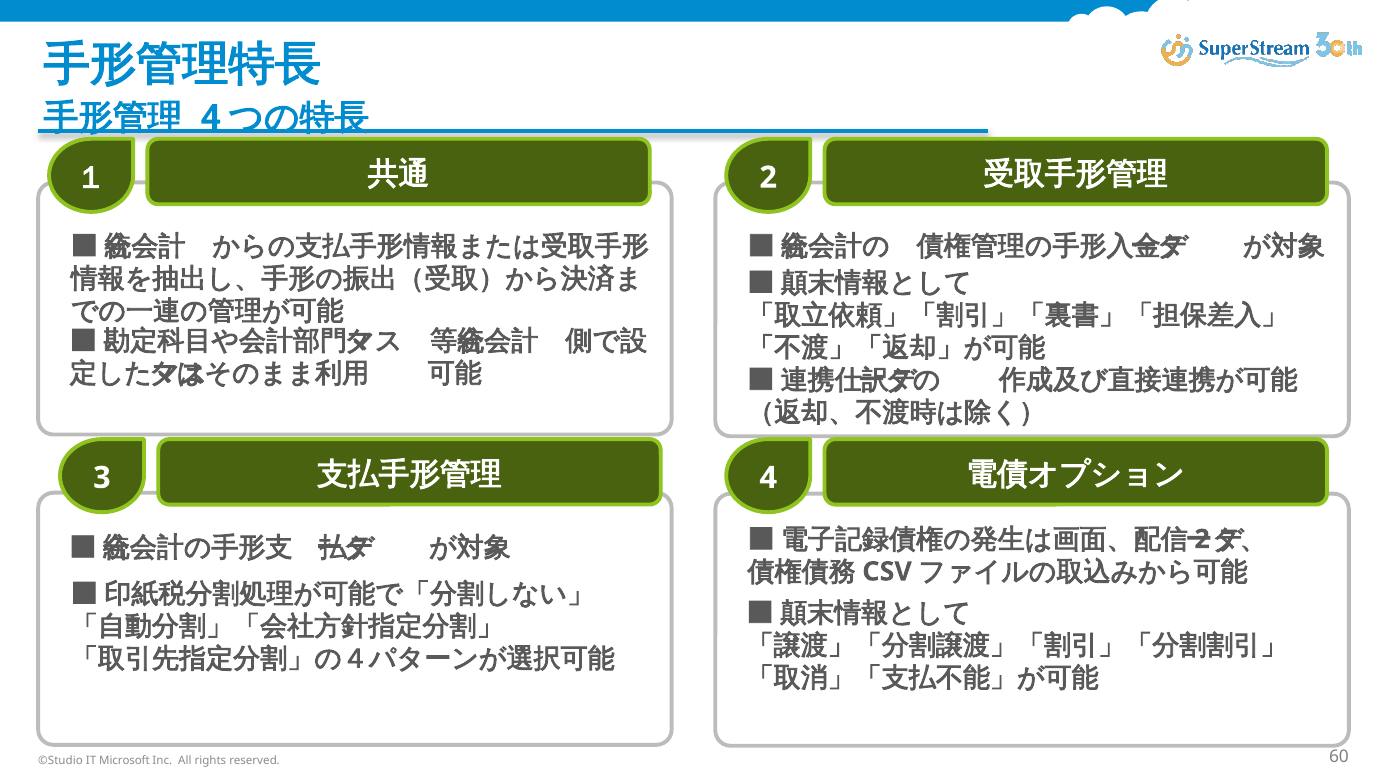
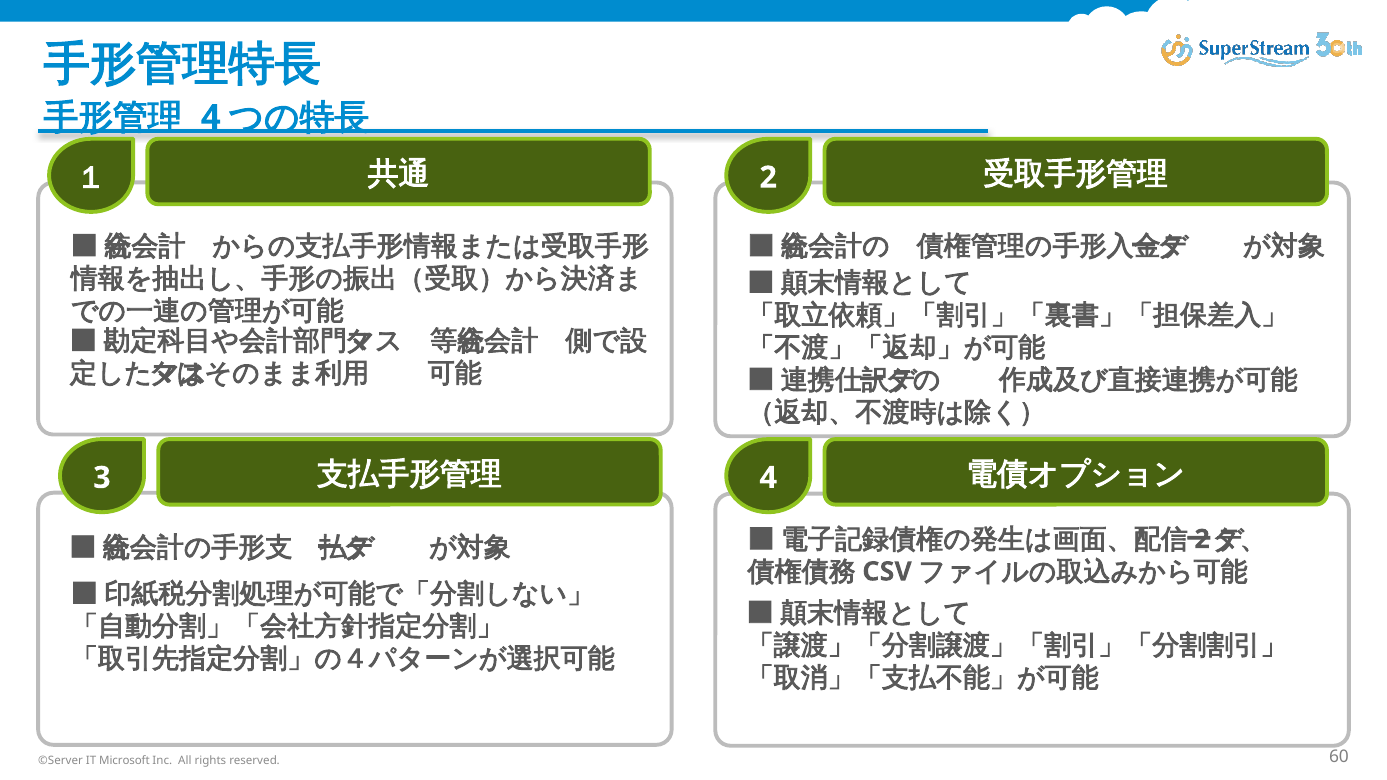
©Studio: ©Studio -> ©Server
